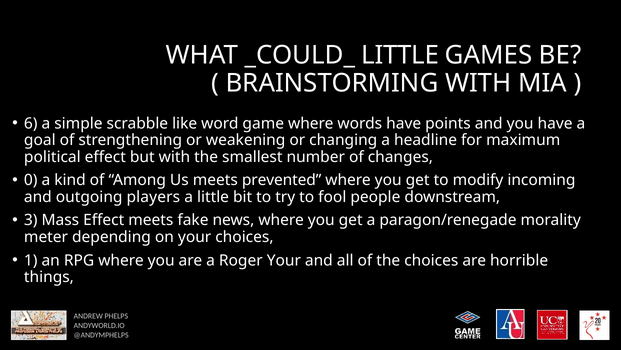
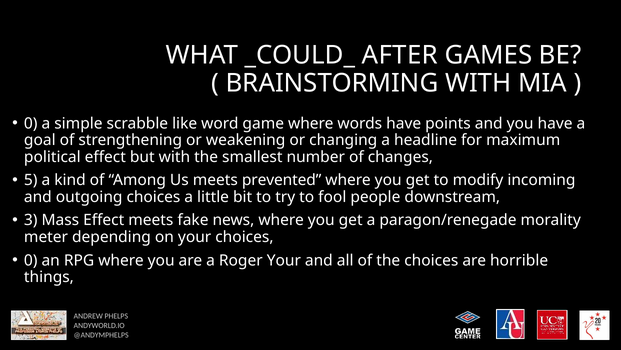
_COULD_ LITTLE: LITTLE -> AFTER
6 at (31, 123): 6 -> 0
0: 0 -> 5
outgoing players: players -> choices
1 at (31, 260): 1 -> 0
